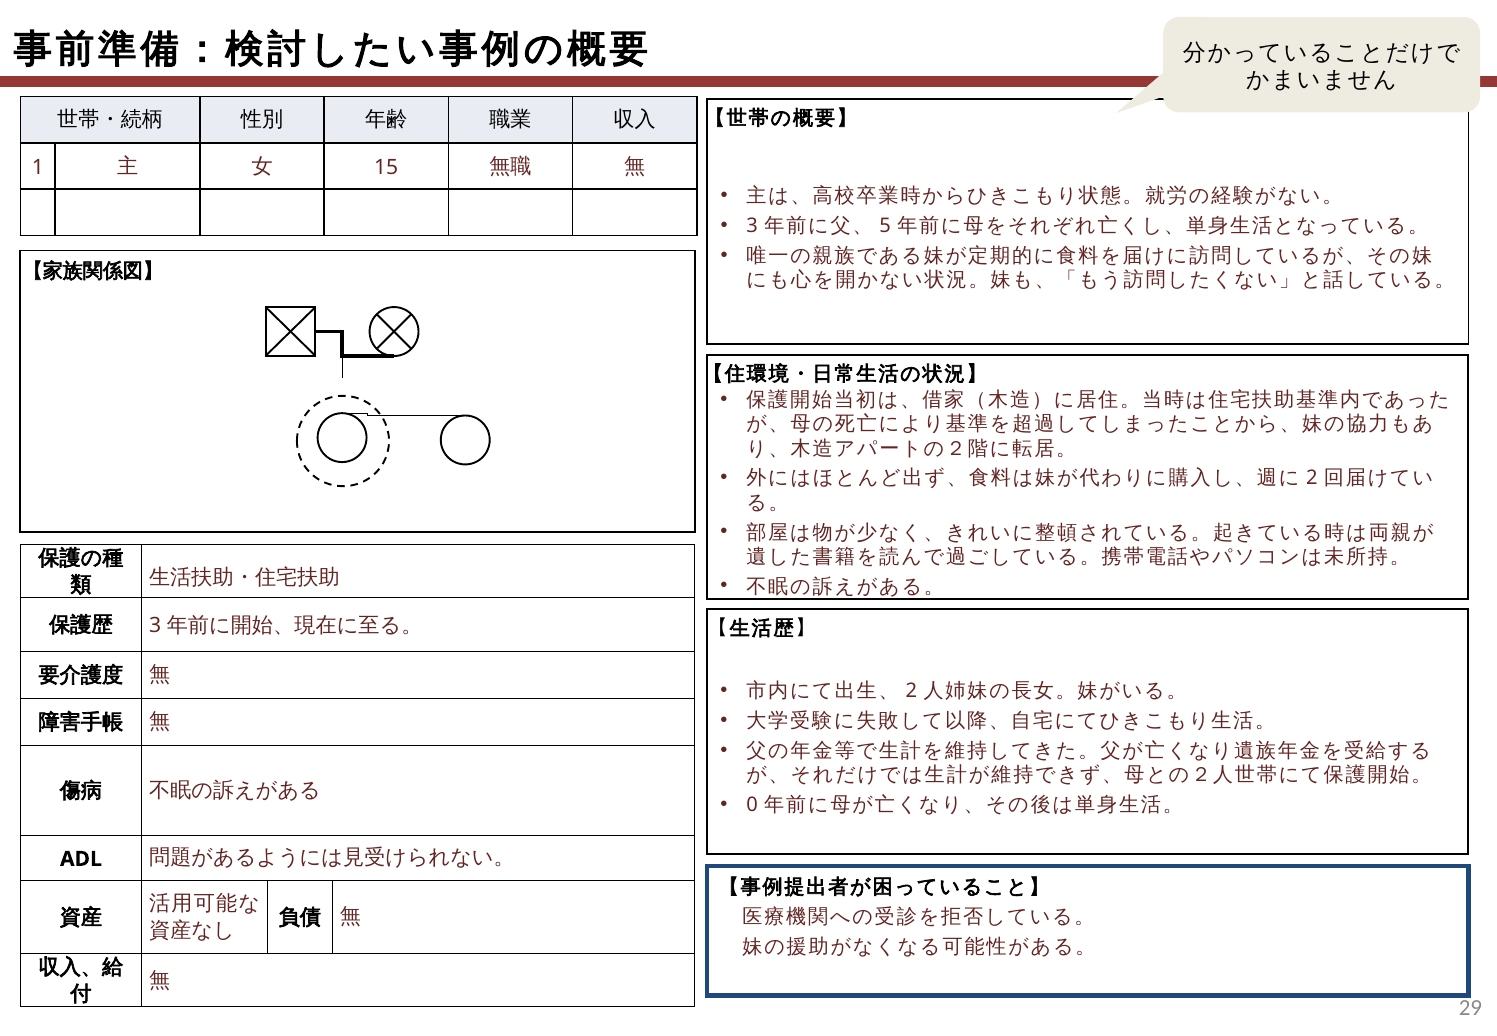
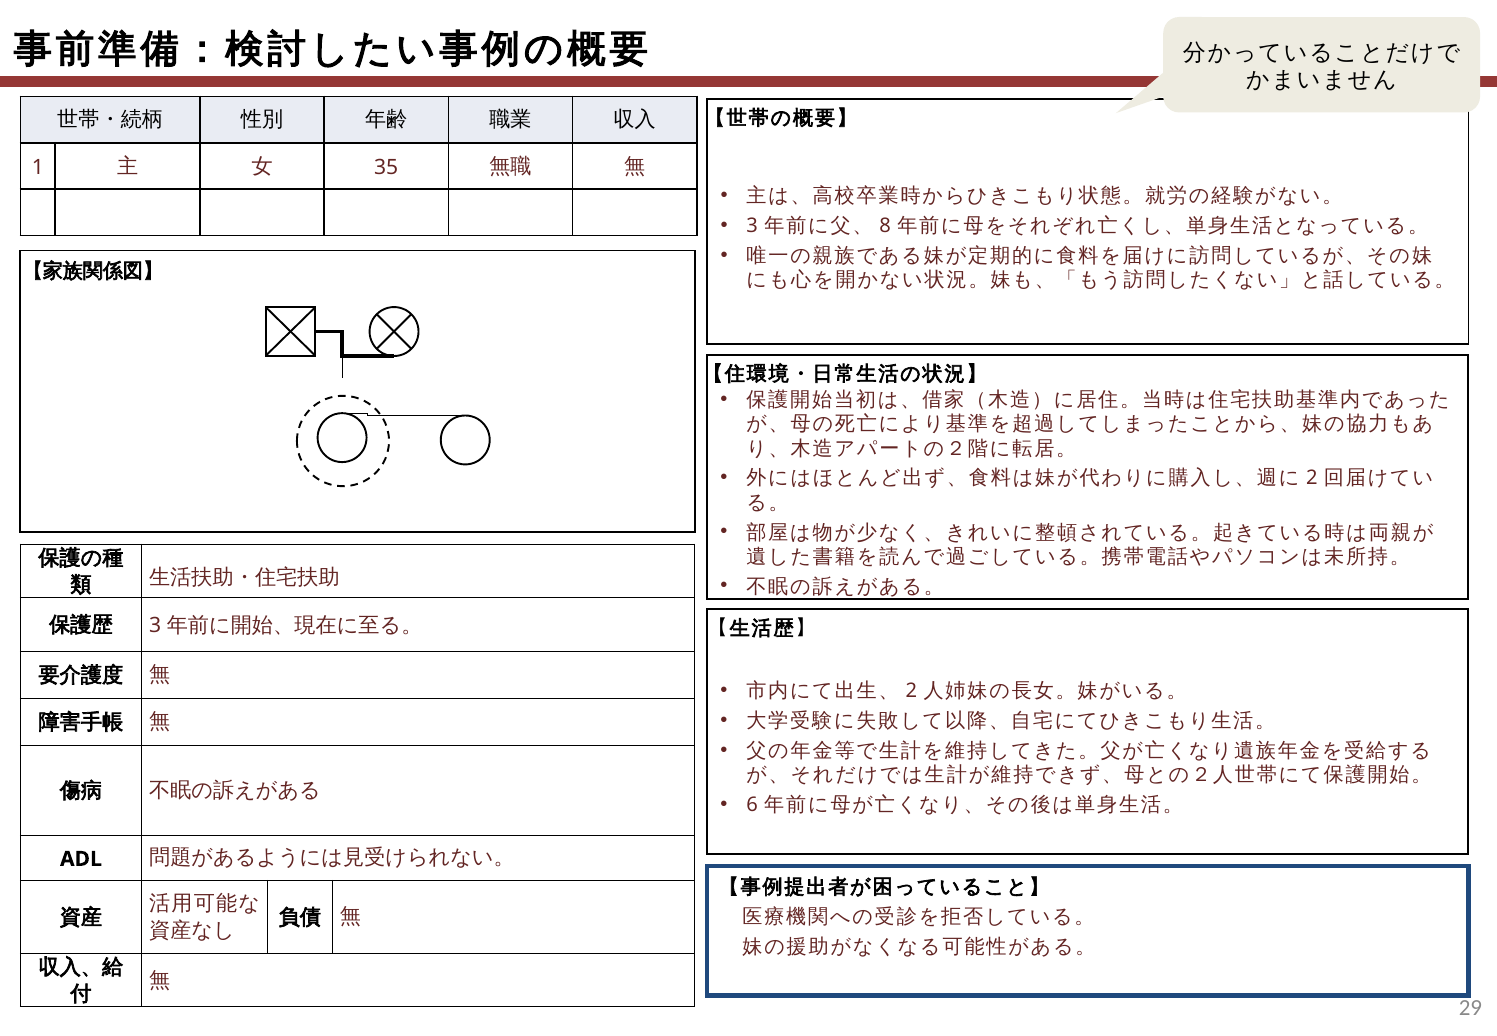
15: 15 -> 35
5: 5 -> 8
0: 0 -> 6
